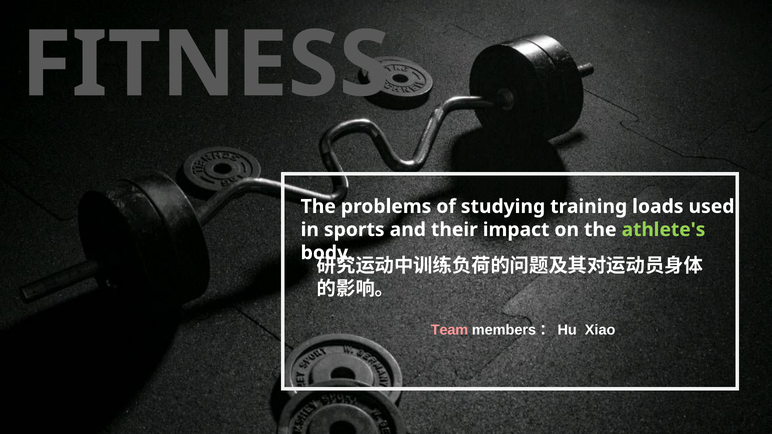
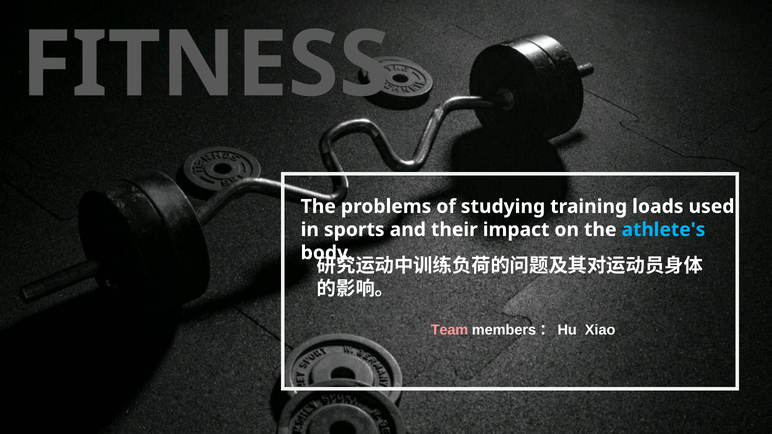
athlete's colour: light green -> light blue
